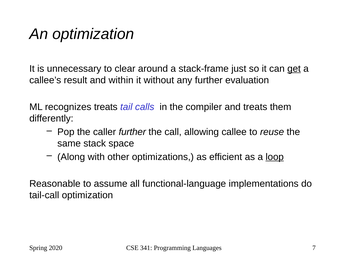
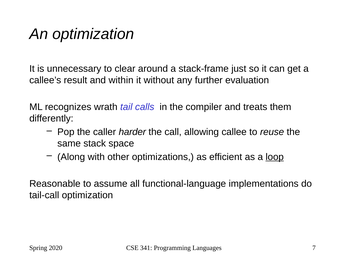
get underline: present -> none
recognizes treats: treats -> wrath
caller further: further -> harder
